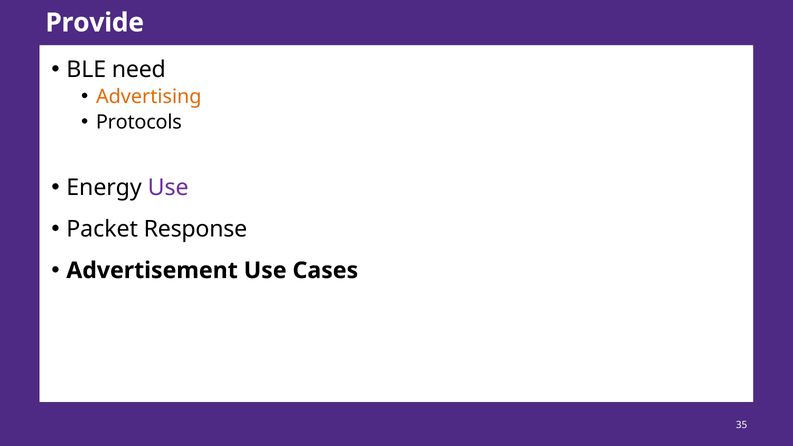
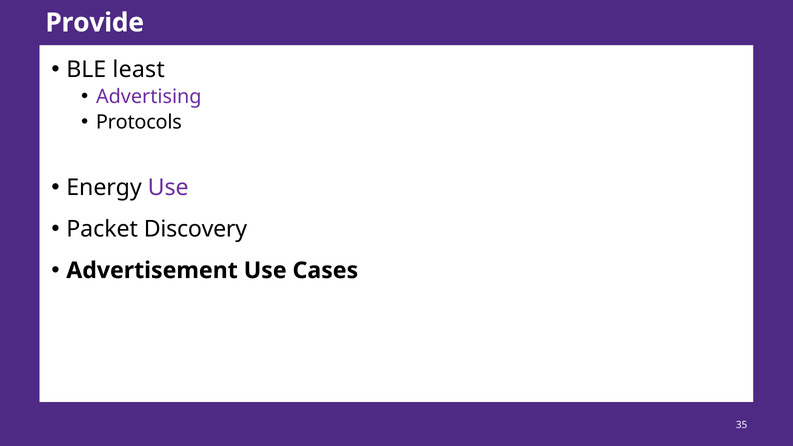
need: need -> least
Advertising colour: orange -> purple
Response: Response -> Discovery
